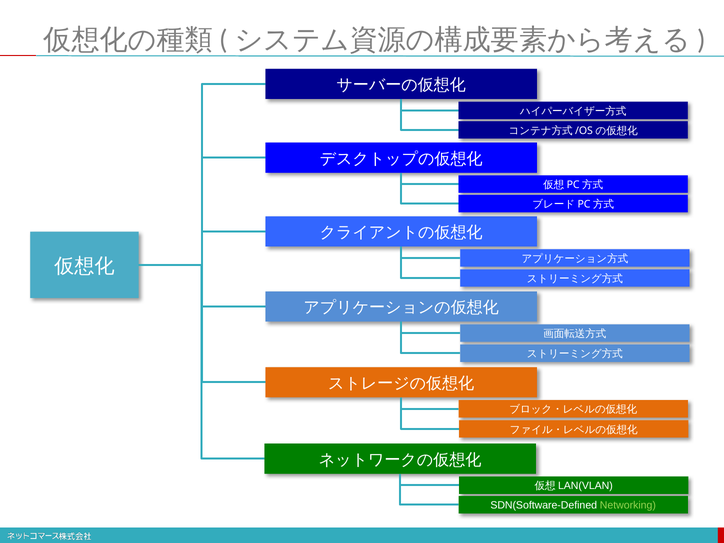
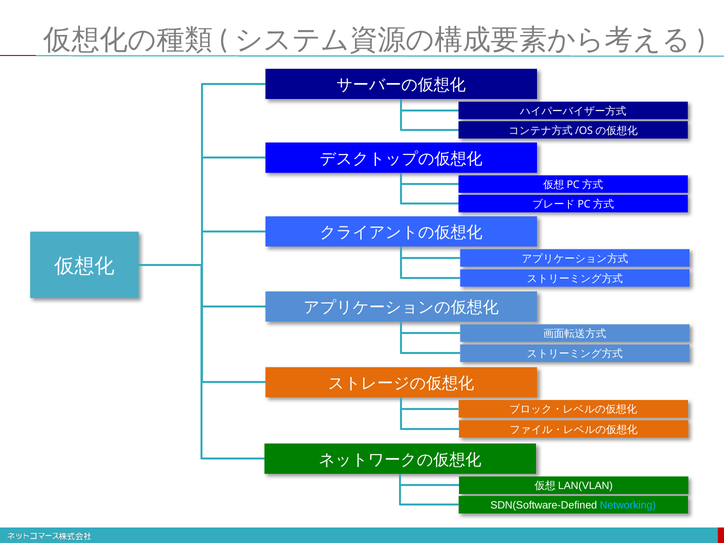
Networking colour: light green -> light blue
